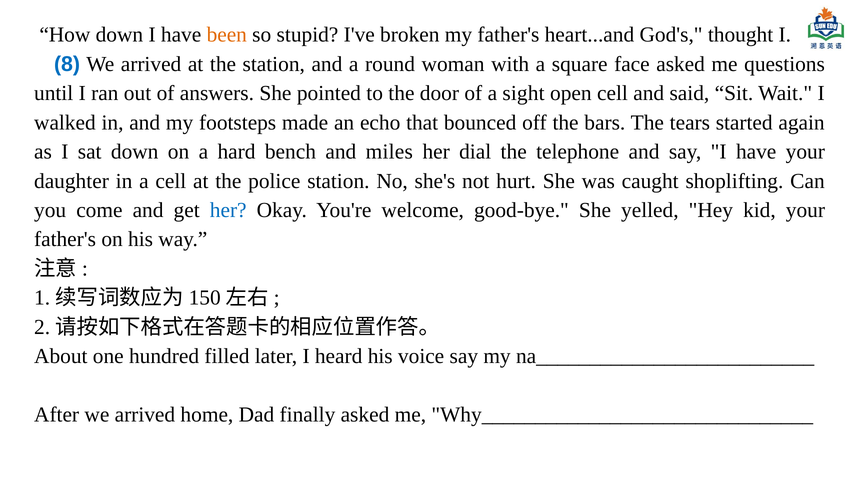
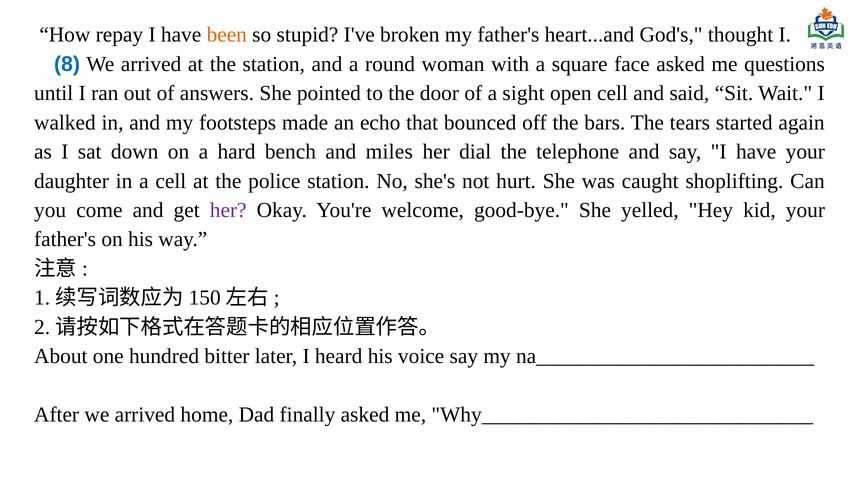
How down: down -> repay
her at (228, 210) colour: blue -> purple
filled: filled -> bitter
